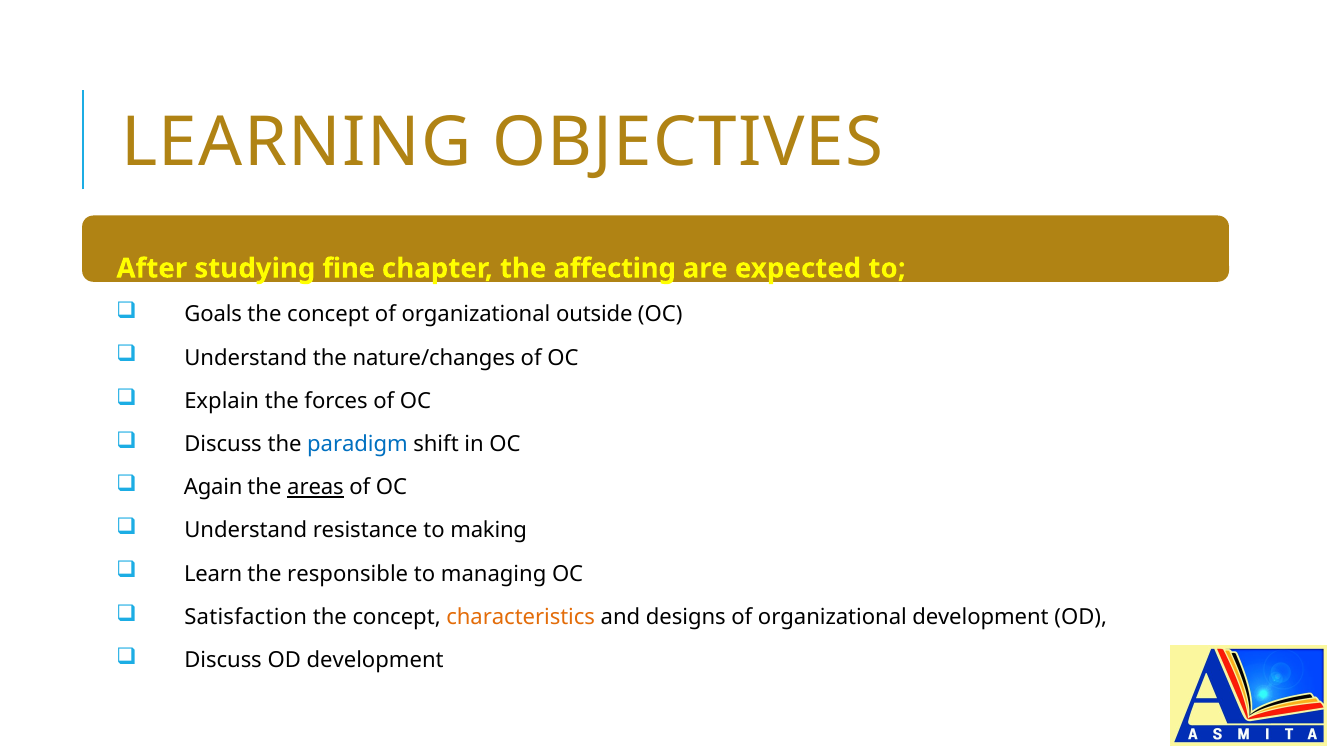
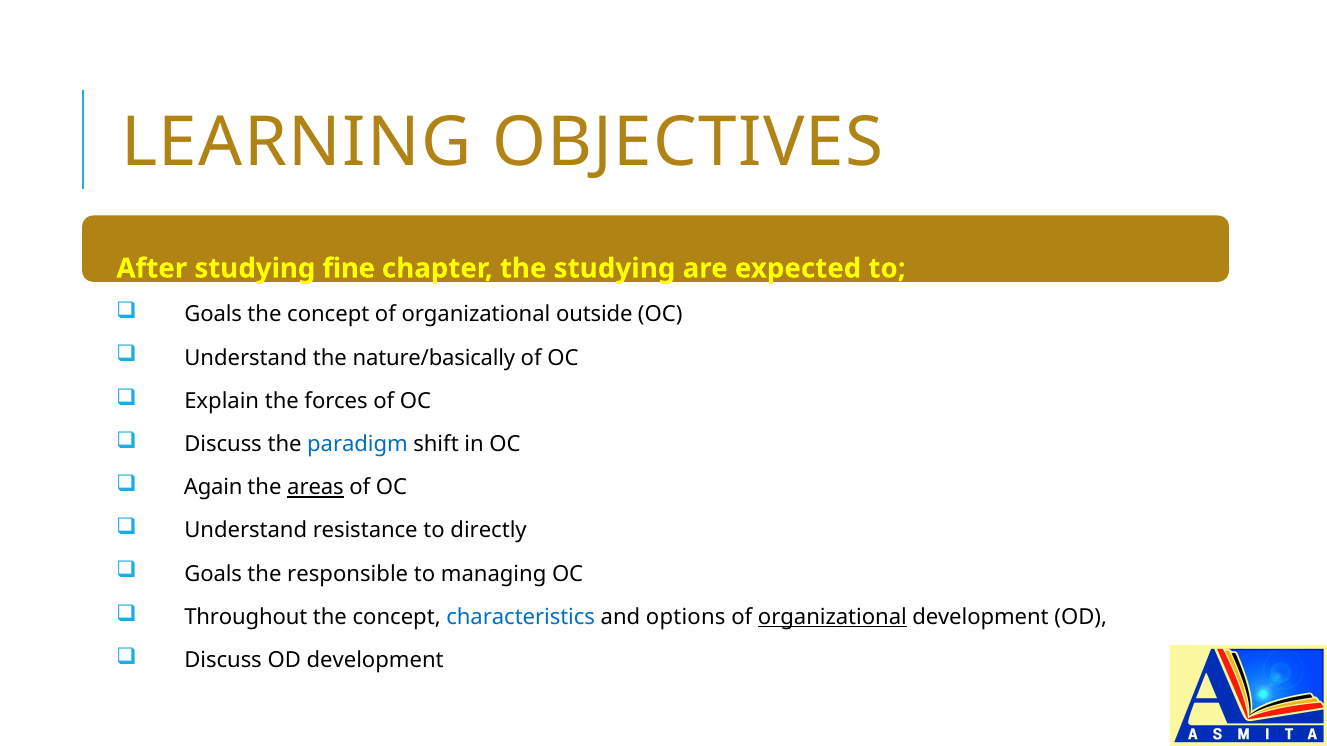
the affecting: affecting -> studying
nature/changes: nature/changes -> nature/basically
making: making -> directly
Learn at (213, 574): Learn -> Goals
Satisfaction: Satisfaction -> Throughout
characteristics colour: orange -> blue
designs: designs -> options
organizational at (832, 617) underline: none -> present
